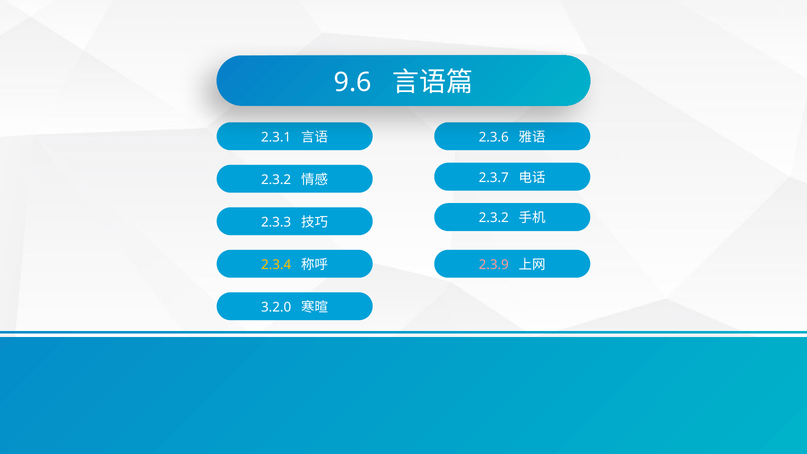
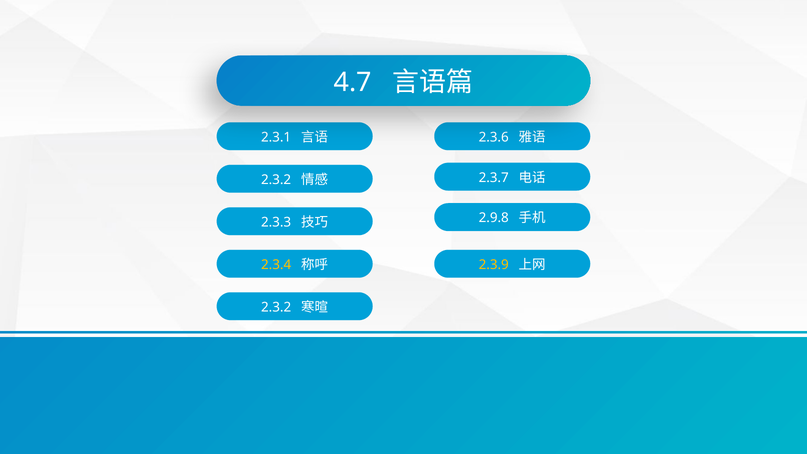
9.6: 9.6 -> 4.7
2.3.2 at (494, 218): 2.3.2 -> 2.9.8
2.3.9 colour: pink -> yellow
3.2.0 at (276, 307): 3.2.0 -> 2.3.2
